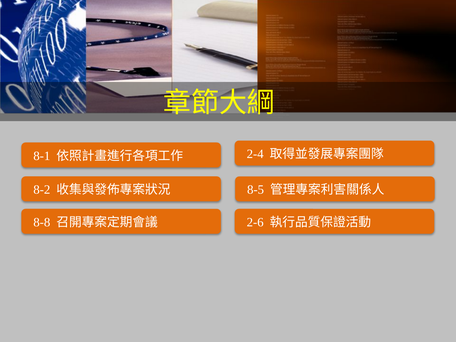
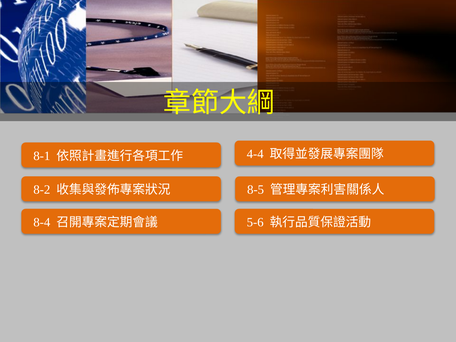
2-4: 2-4 -> 4-4
8-8: 8-8 -> 8-4
2-6: 2-6 -> 5-6
